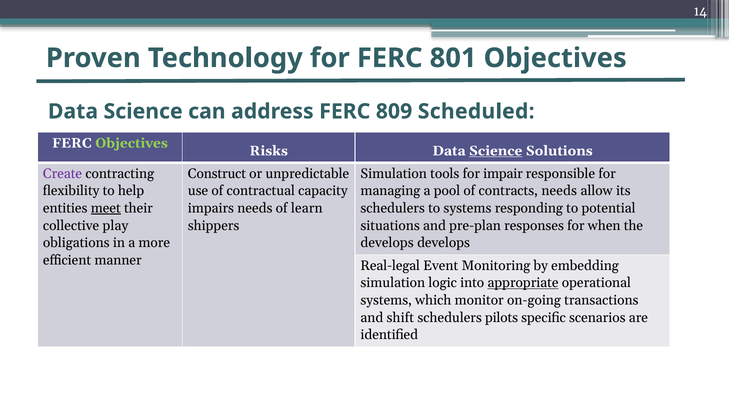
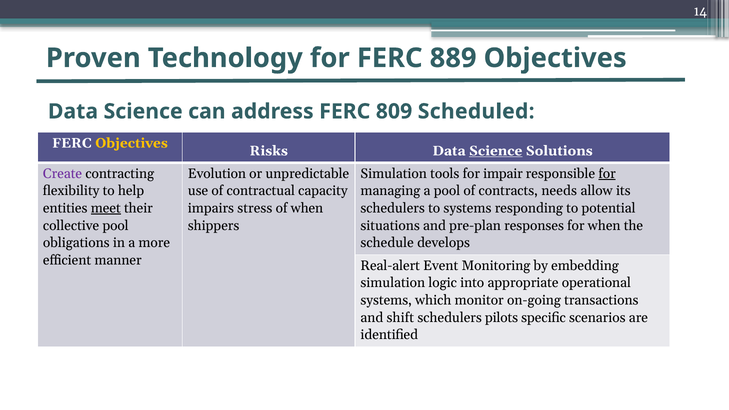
801: 801 -> 889
Objectives at (131, 143) colour: light green -> yellow
Construct: Construct -> Evolution
for at (607, 174) underline: none -> present
impairs needs: needs -> stress
of learn: learn -> when
collective play: play -> pool
develops at (387, 243): develops -> schedule
Real-legal: Real-legal -> Real-alert
appropriate underline: present -> none
